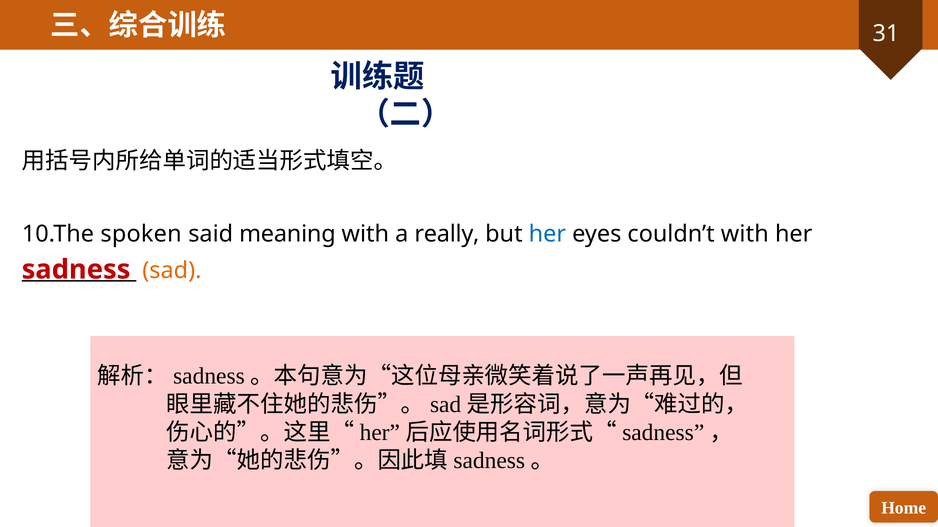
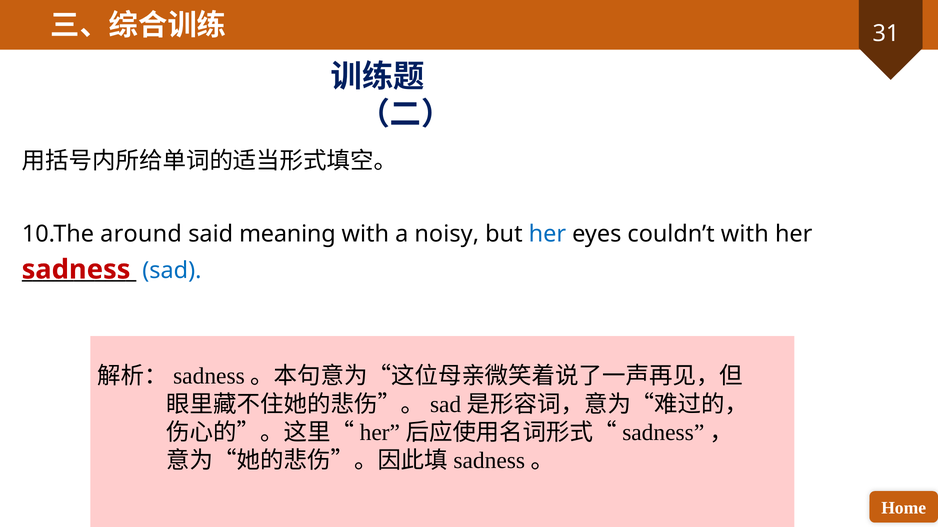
spoken: spoken -> around
really: really -> noisy
sad colour: orange -> blue
